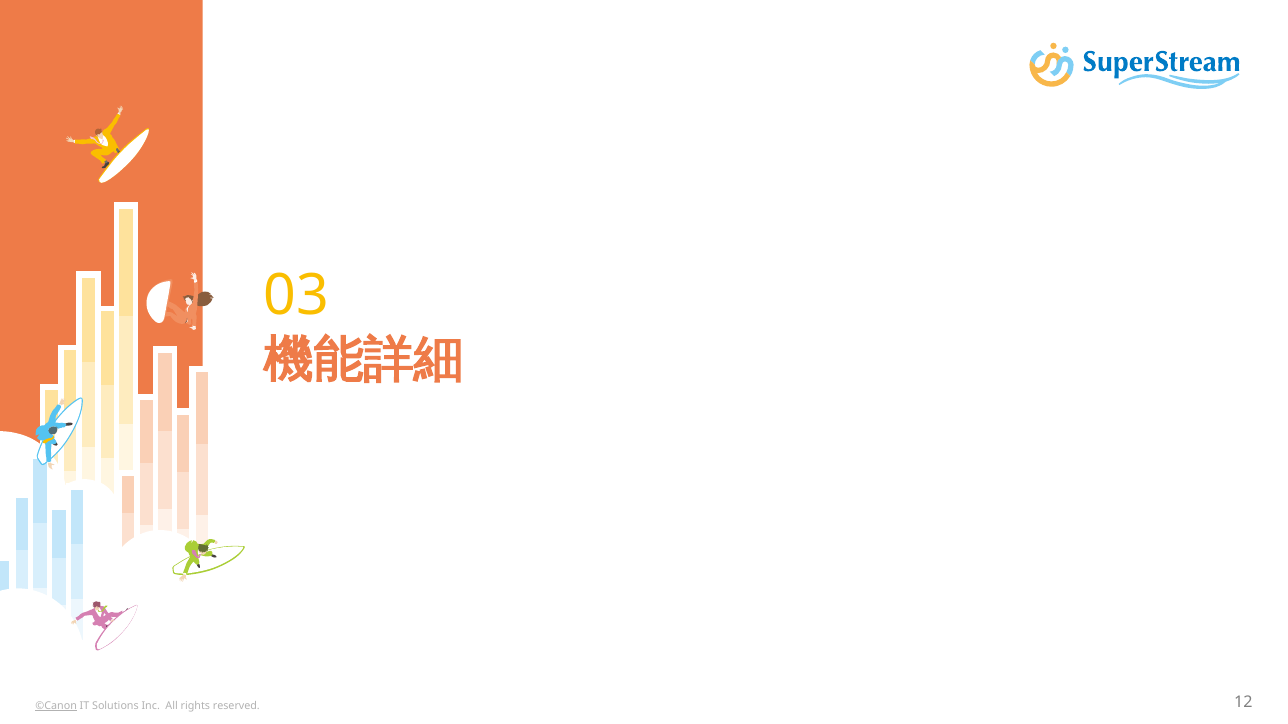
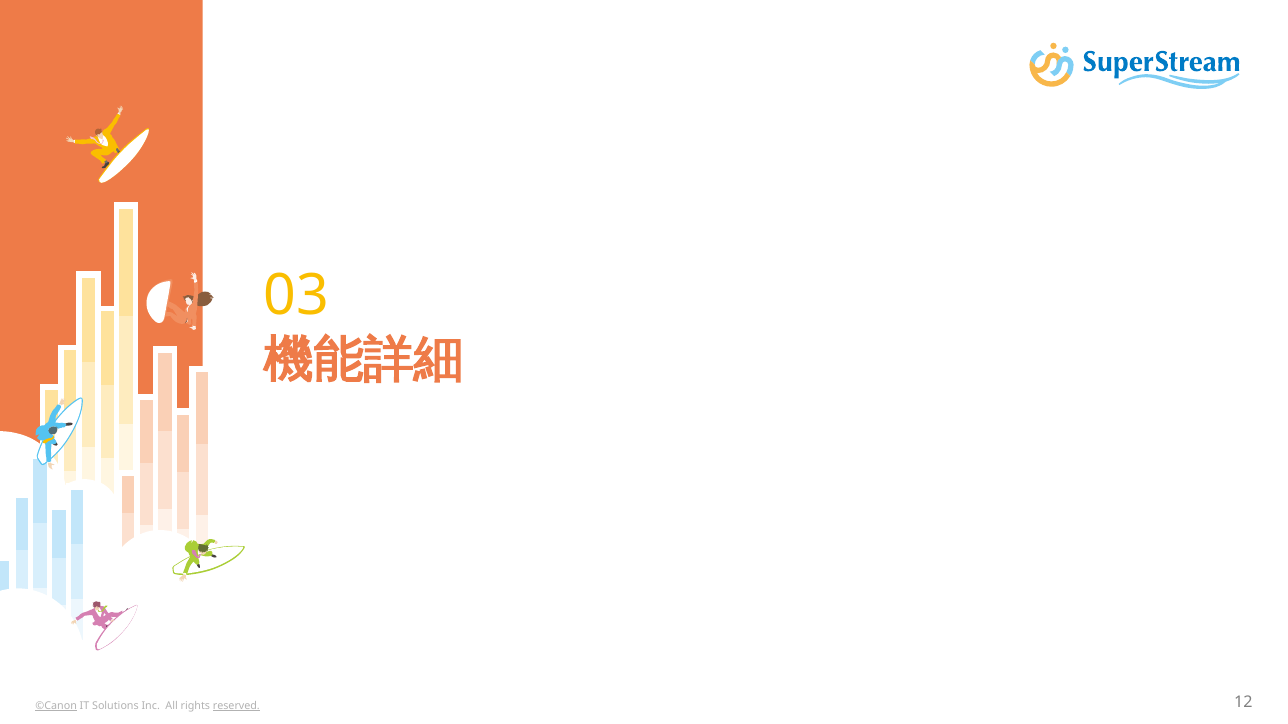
reserved underline: none -> present
